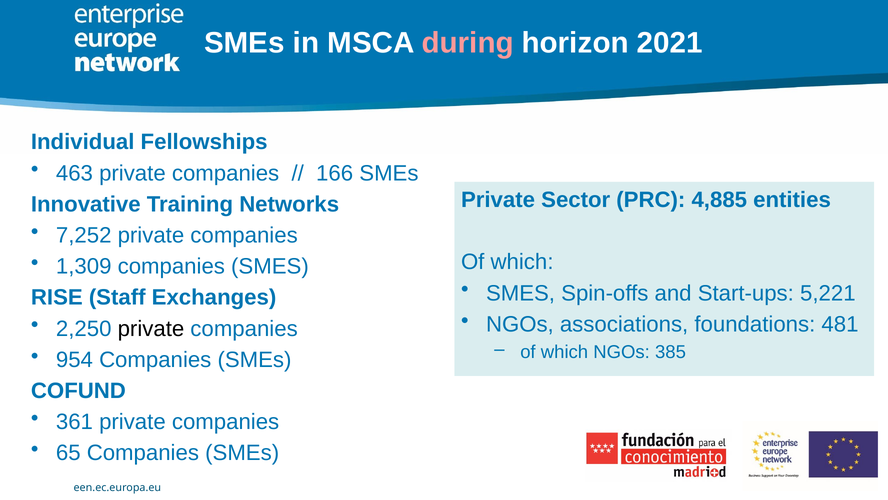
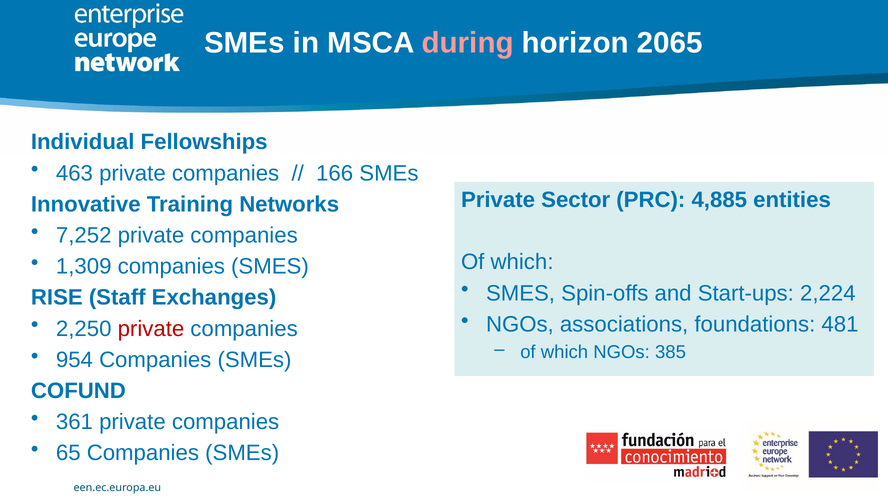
2021: 2021 -> 2065
5,221: 5,221 -> 2,224
private at (151, 328) colour: black -> red
